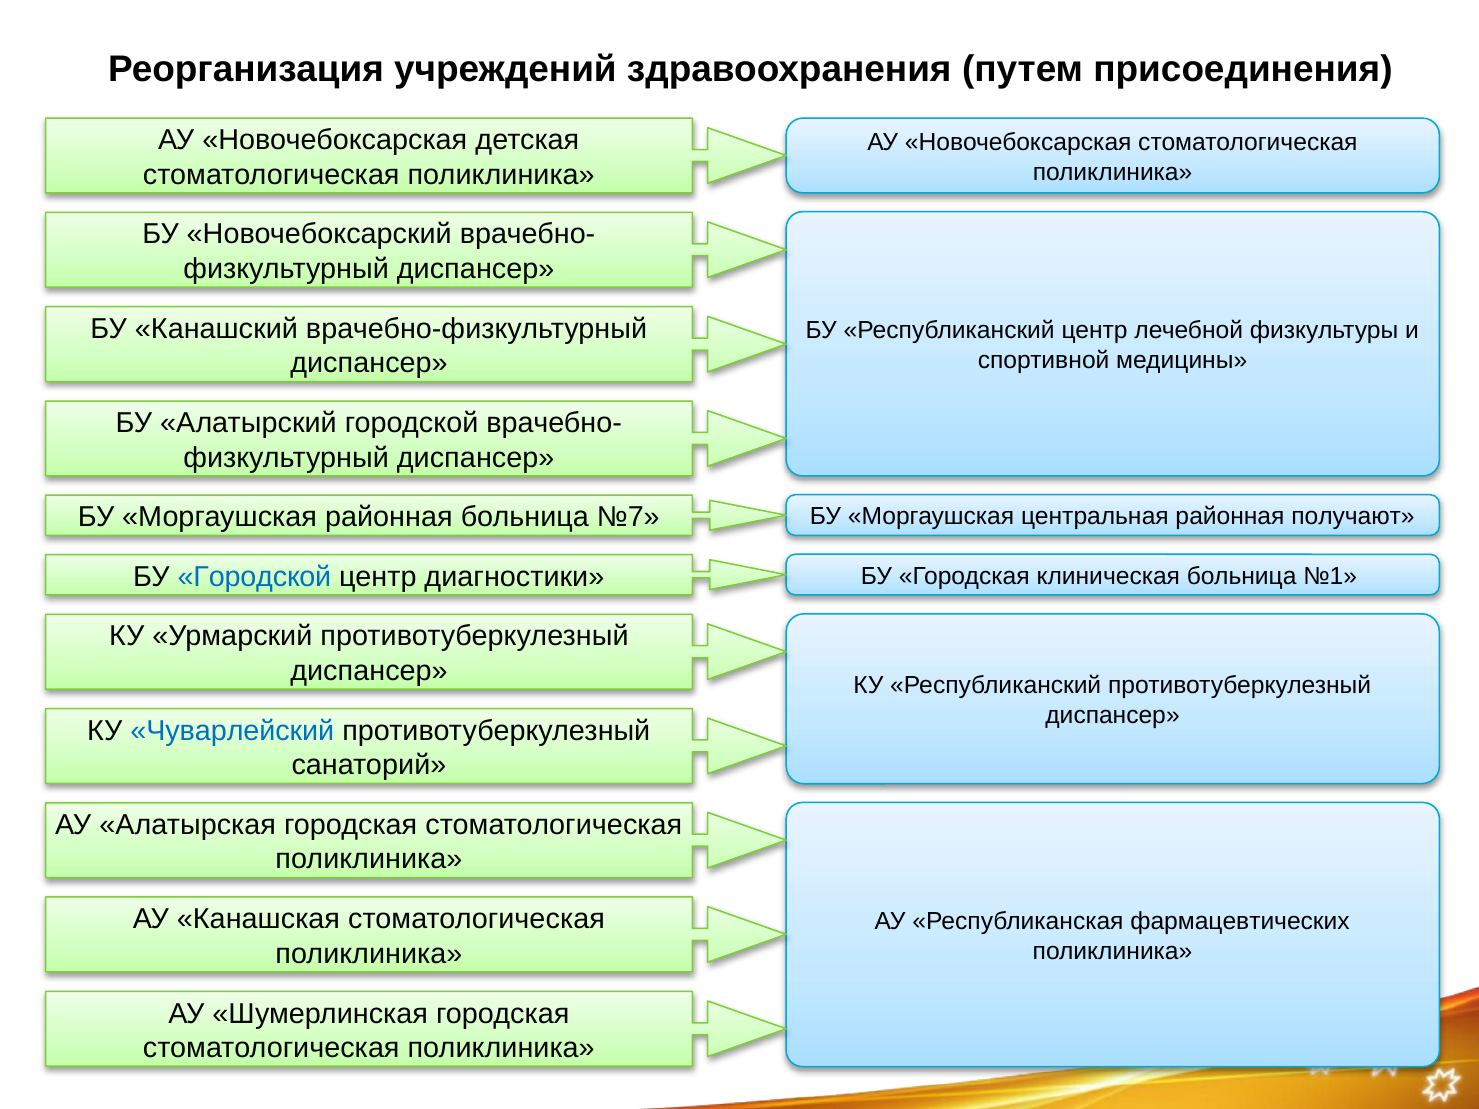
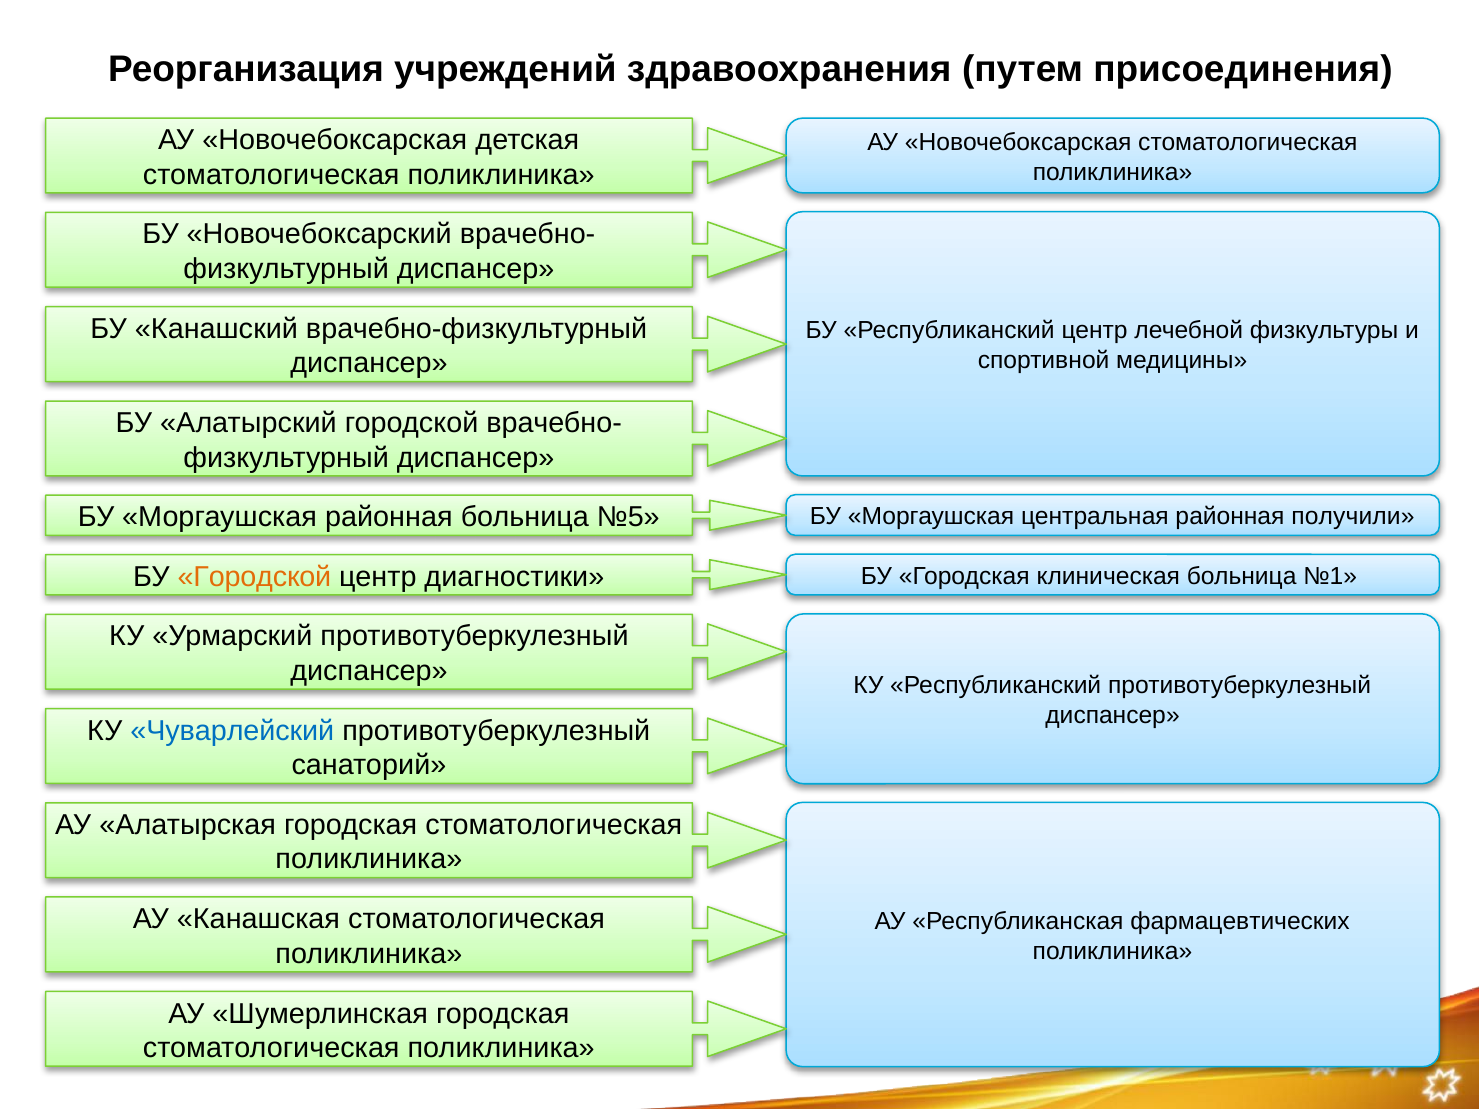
№7: №7 -> №5
получают: получают -> получили
Городской at (254, 577) colour: blue -> orange
